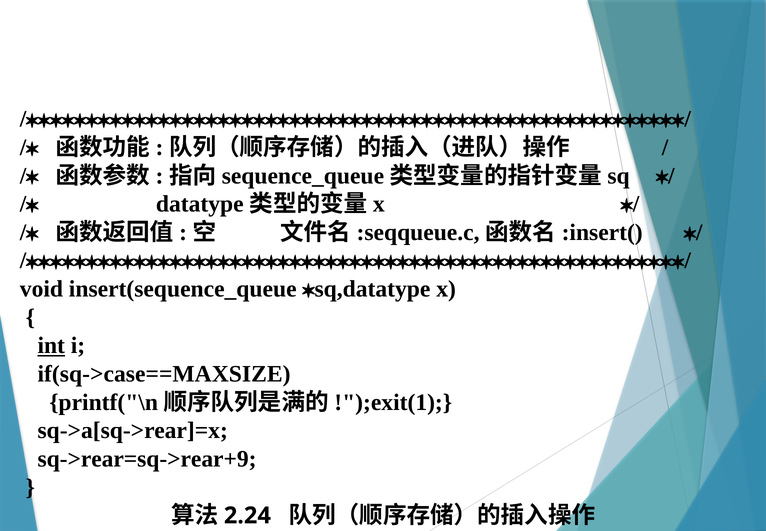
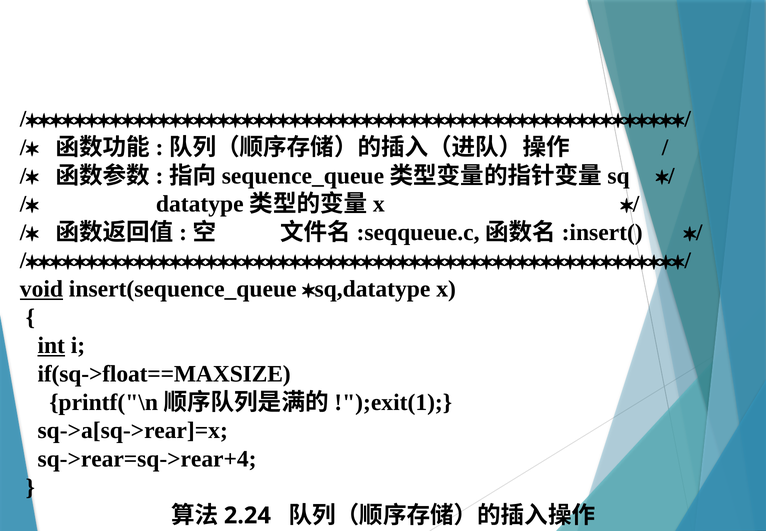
void underline: none -> present
if(sq->case==MAXSIZE: if(sq->case==MAXSIZE -> if(sq->float==MAXSIZE
sq->rear=sq->rear+9: sq->rear=sq->rear+9 -> sq->rear=sq->rear+4
